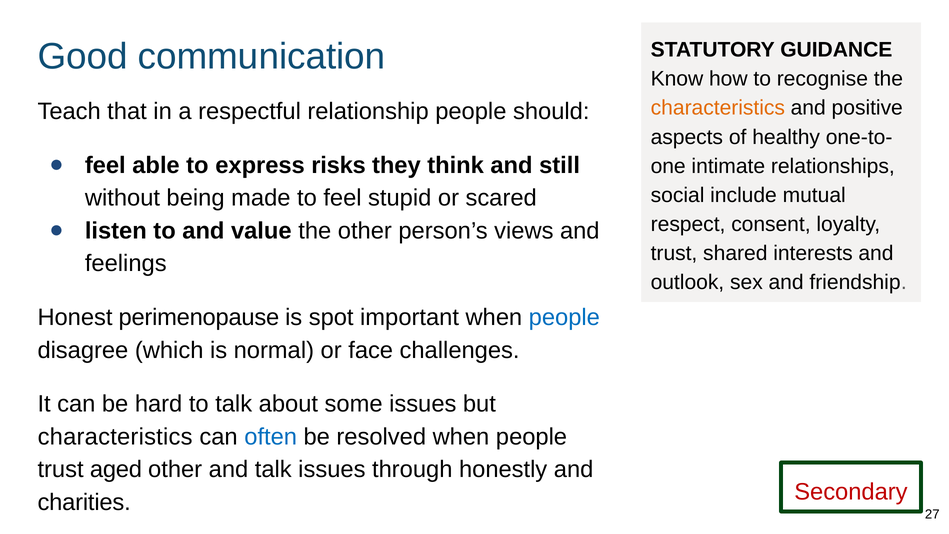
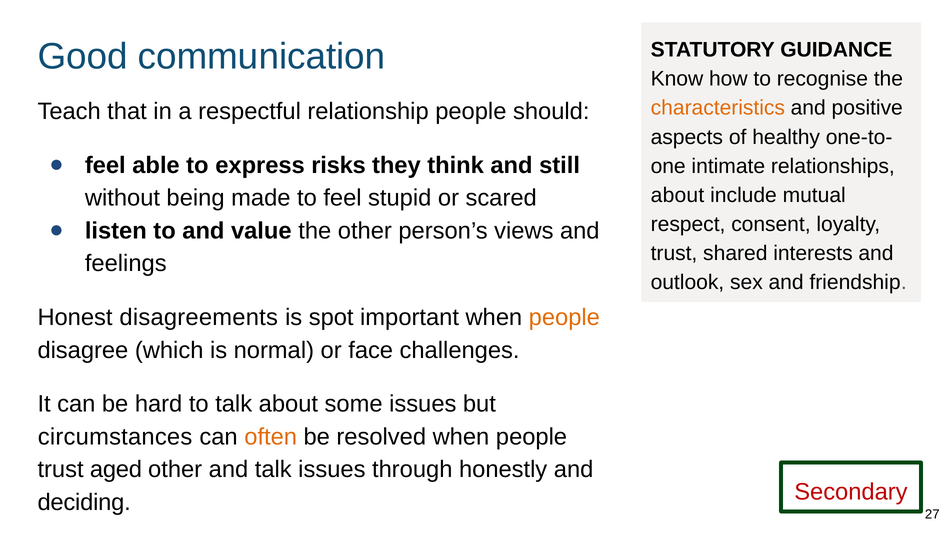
social at (678, 195): social -> about
perimenopause: perimenopause -> disagreements
people at (564, 317) colour: blue -> orange
characteristics at (115, 437): characteristics -> circumstances
often colour: blue -> orange
charities: charities -> deciding
